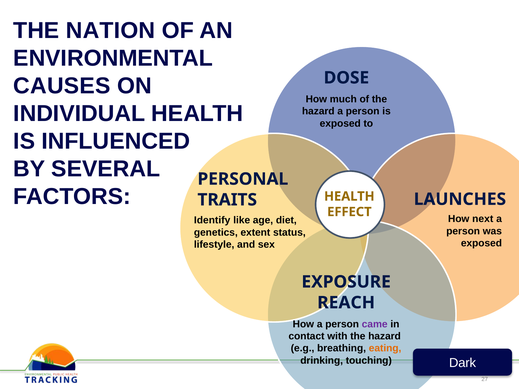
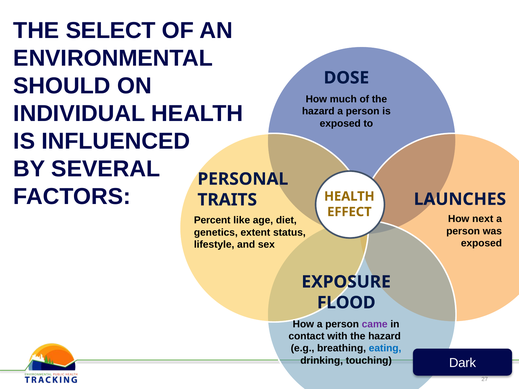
NATION: NATION -> SELECT
CAUSES: CAUSES -> SHOULD
Identify: Identify -> Percent
REACH: REACH -> FLOOD
eating colour: orange -> blue
